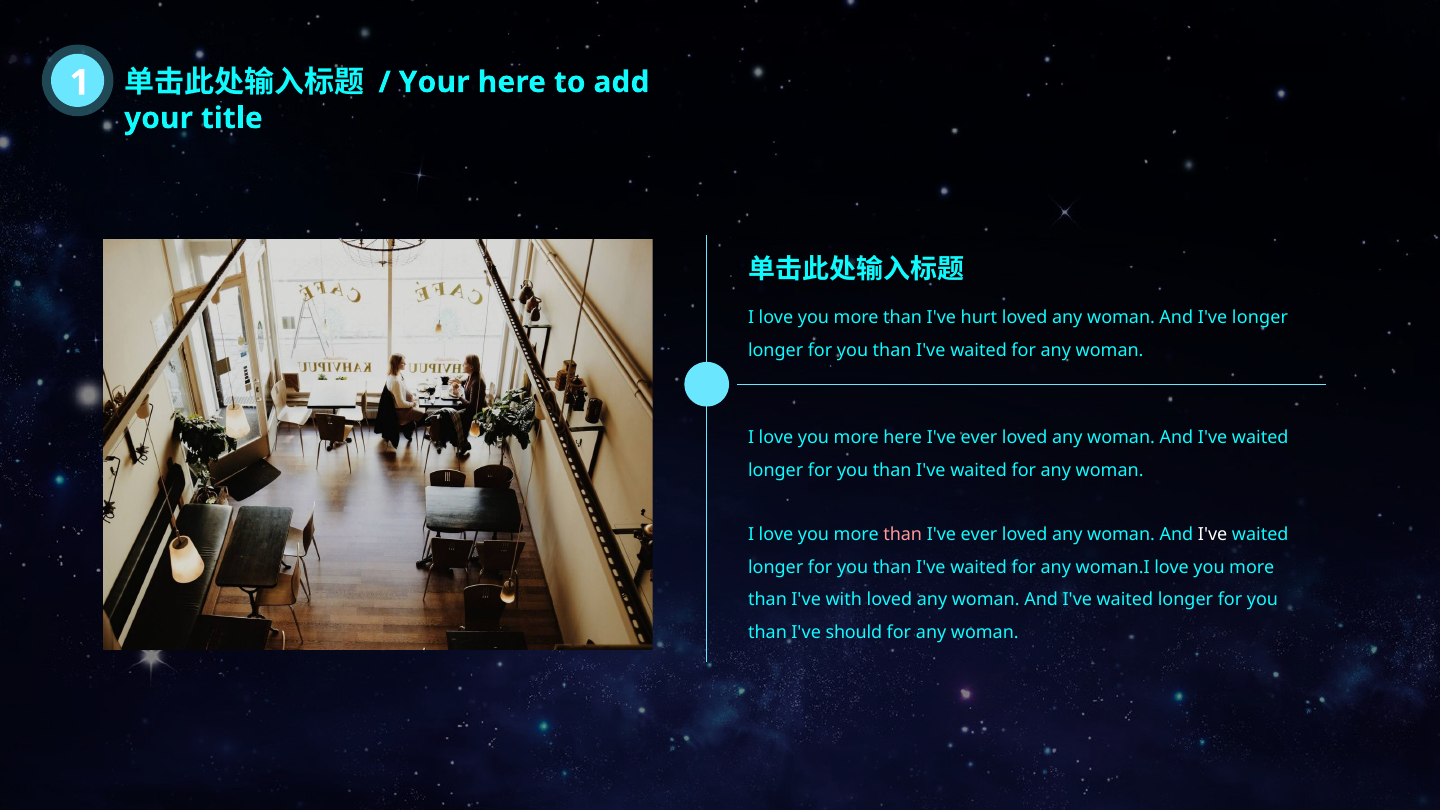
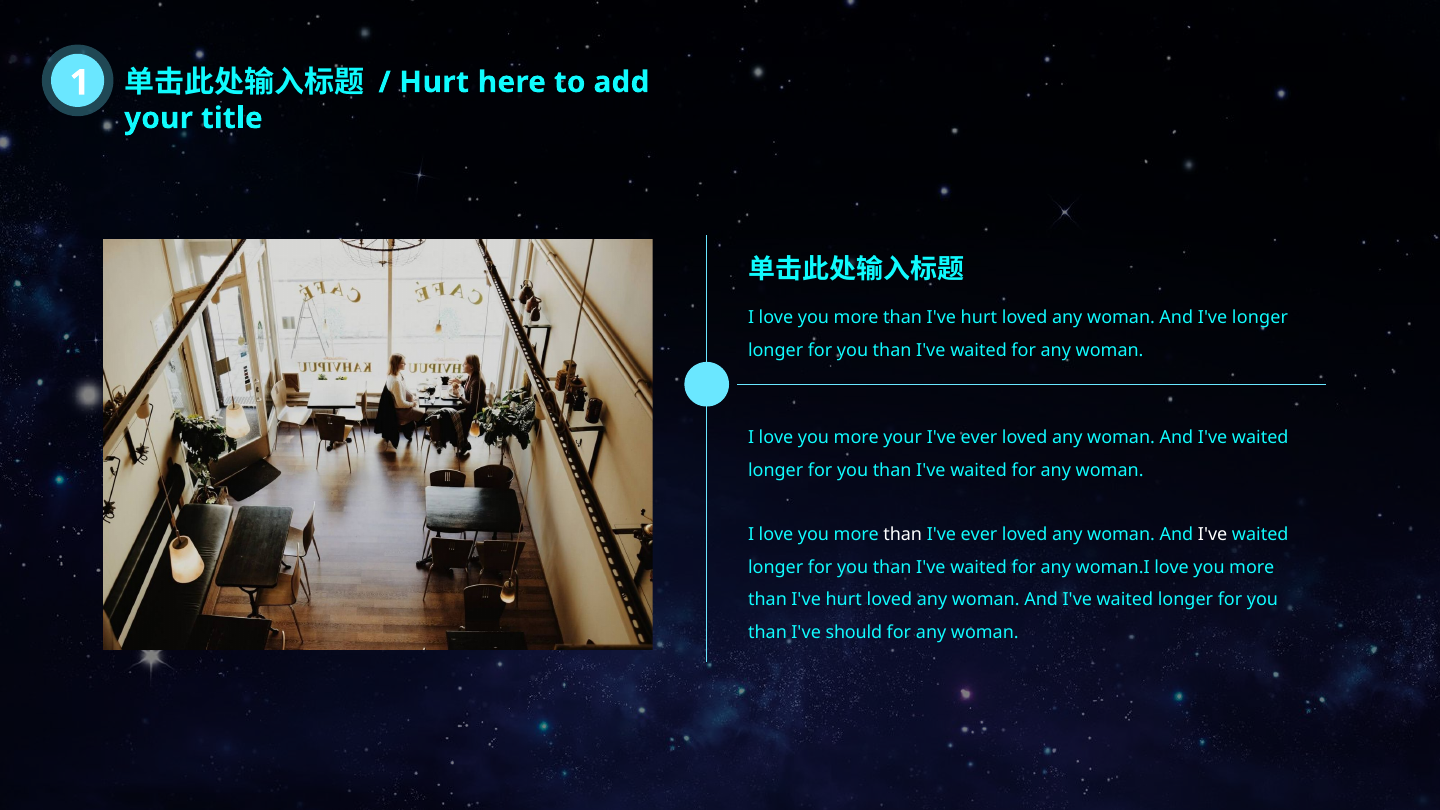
Your at (434, 82): Your -> Hurt
more here: here -> your
than at (903, 535) colour: pink -> white
with at (844, 600): with -> hurt
